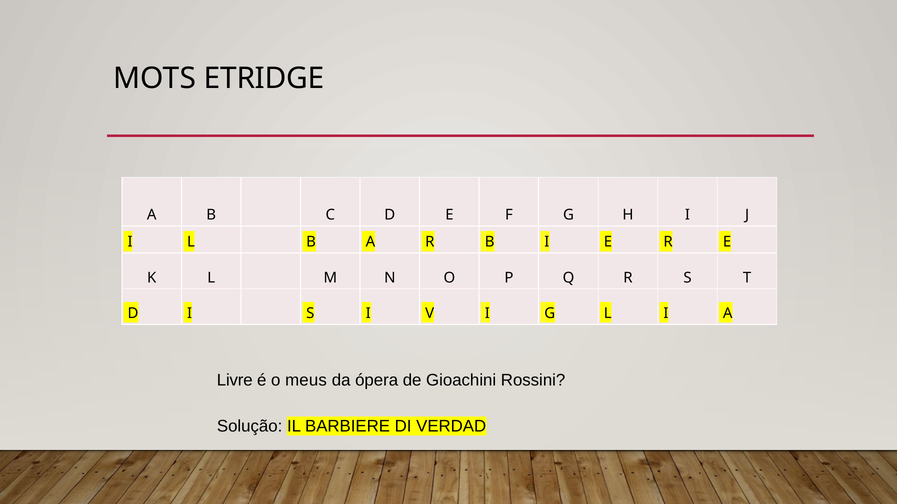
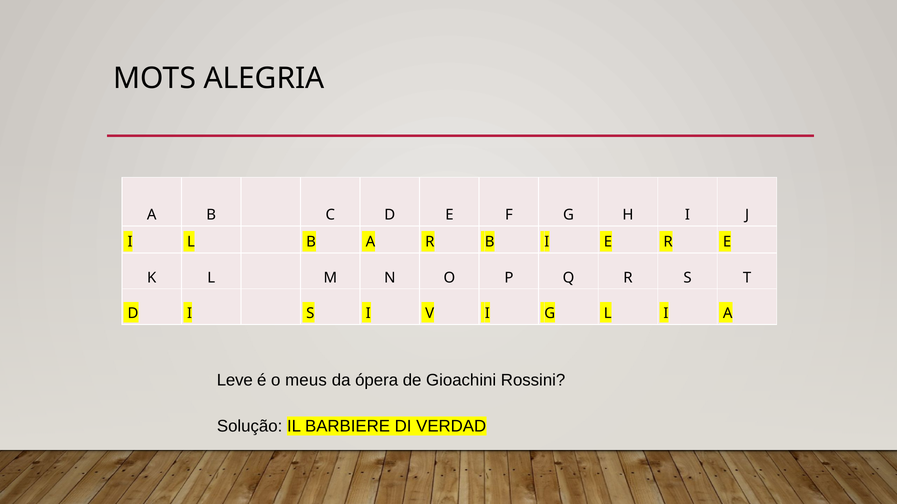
ETRIDGE: ETRIDGE -> ALEGRIA
Livre: Livre -> Leve
